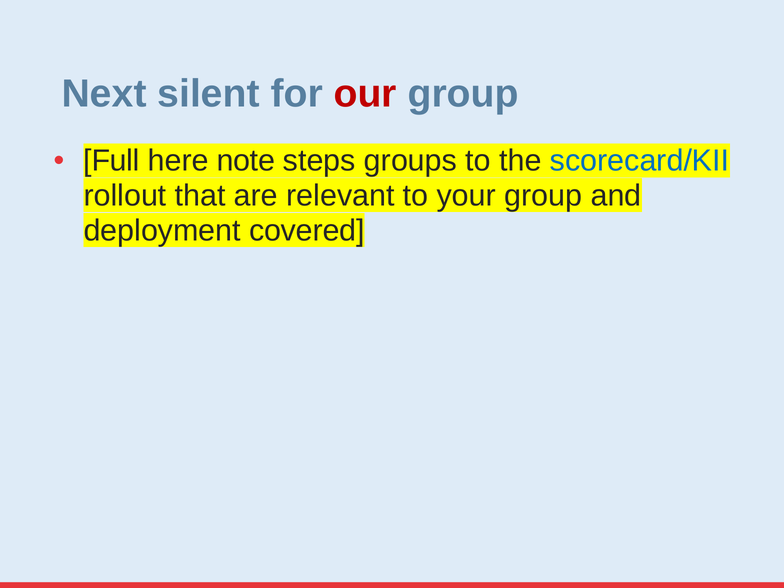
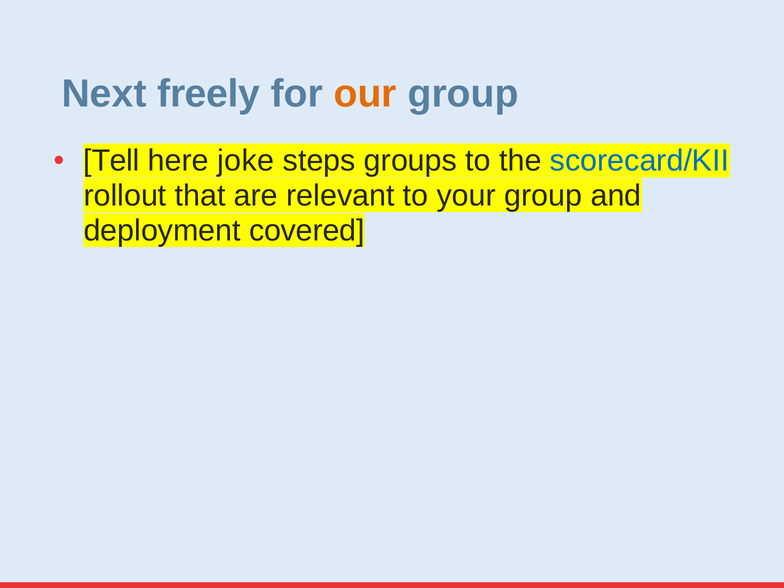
silent: silent -> freely
our colour: red -> orange
Full: Full -> Tell
note: note -> joke
